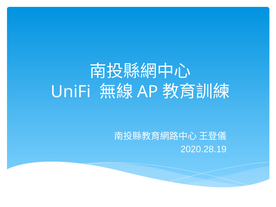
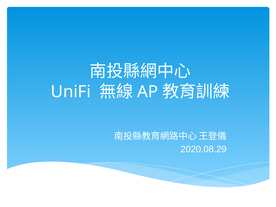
2020.28.19: 2020.28.19 -> 2020.08.29
